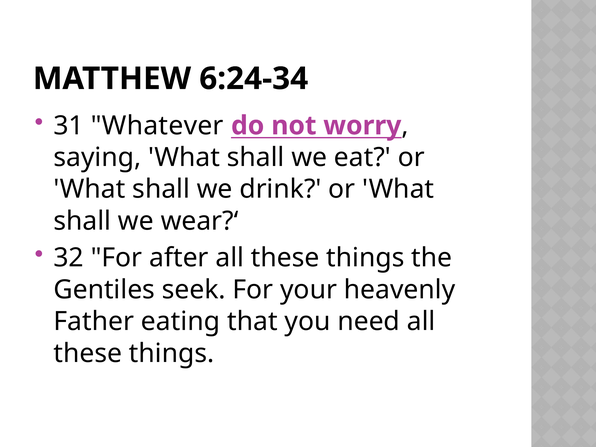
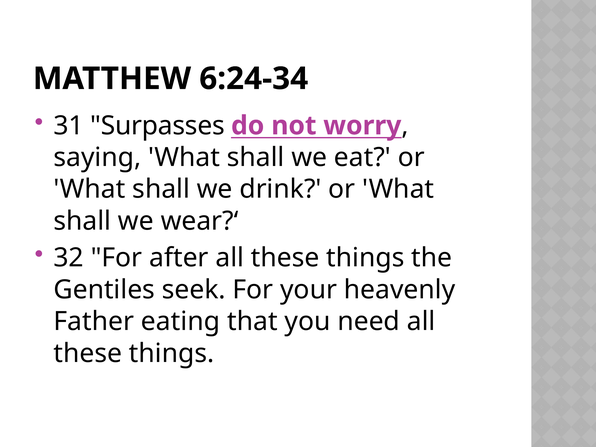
Whatever: Whatever -> Surpasses
